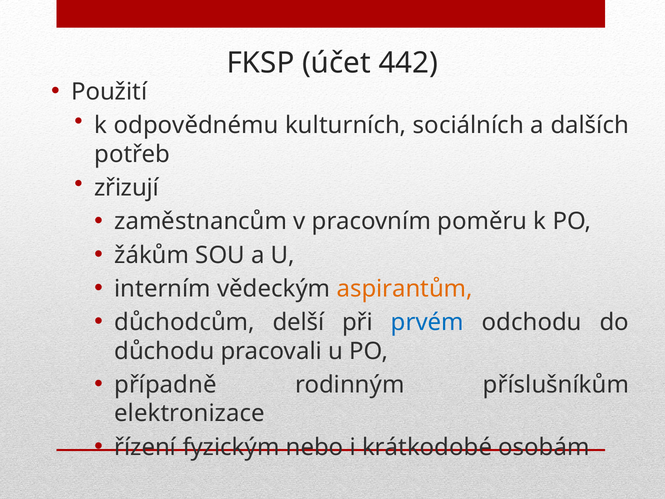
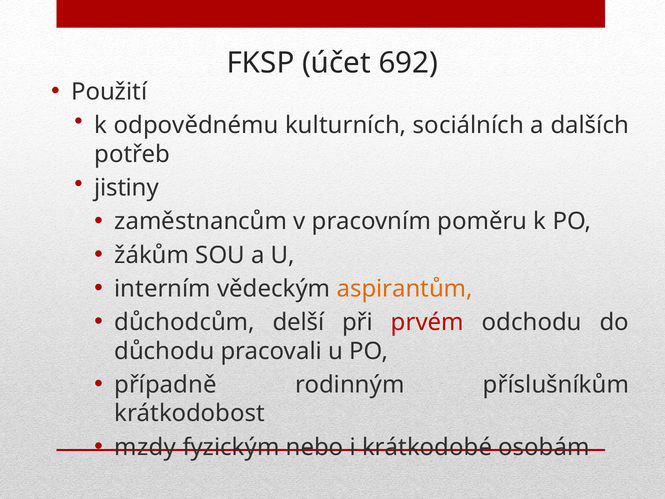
442: 442 -> 692
zřizují: zřizují -> jistiny
prvém colour: blue -> red
elektronizace: elektronizace -> krátkodobost
řízení: řízení -> mzdy
